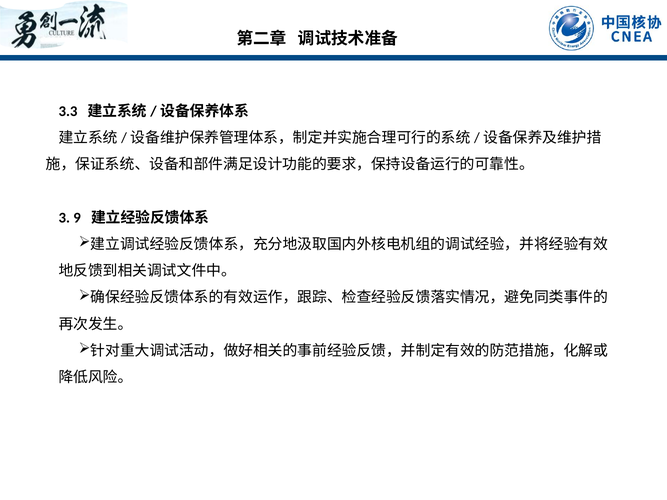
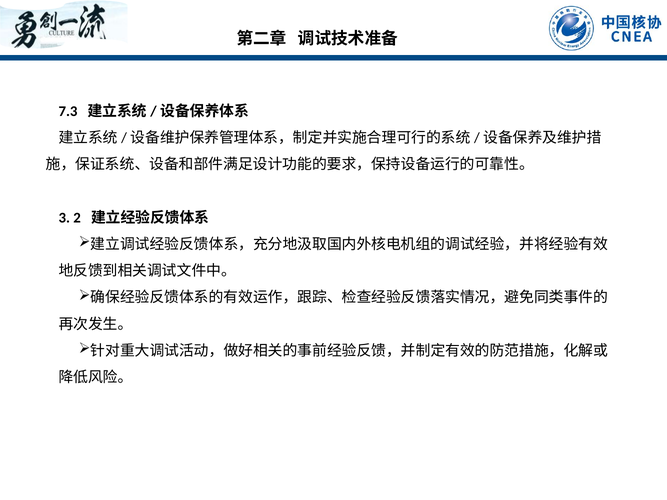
3.3: 3.3 -> 7.3
9: 9 -> 2
